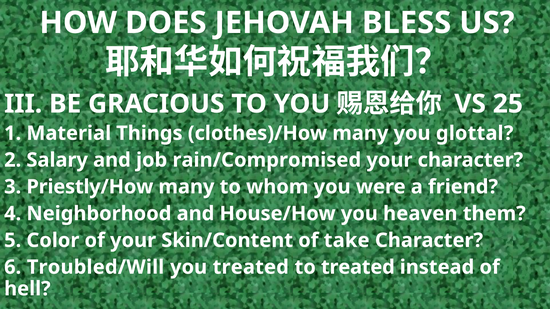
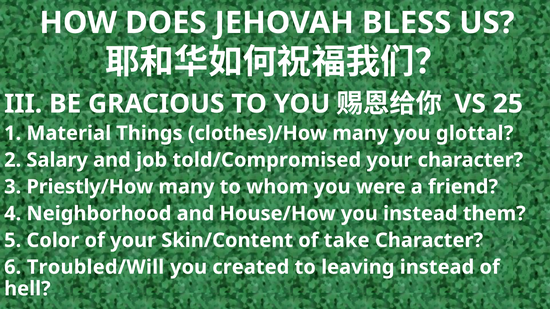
rain/Compromised: rain/Compromised -> told/Compromised
you heaven: heaven -> instead
you treated: treated -> created
to treated: treated -> leaving
